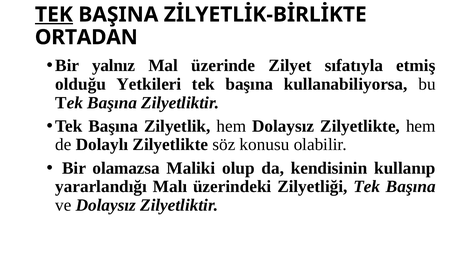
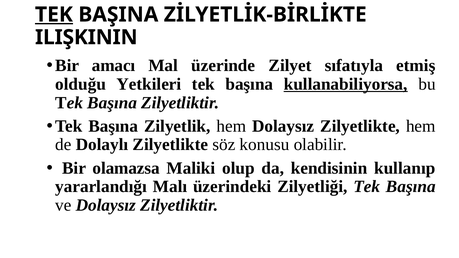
ORTADAN: ORTADAN -> ILIŞKININ
yalnız: yalnız -> amacı
kullanabiliyorsa underline: none -> present
